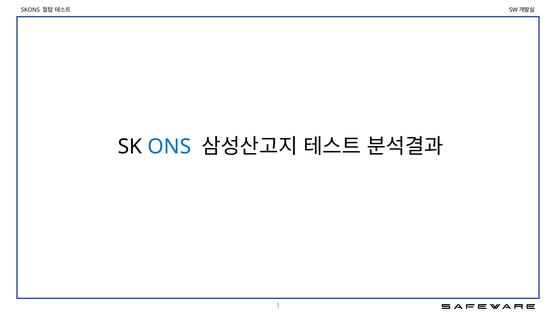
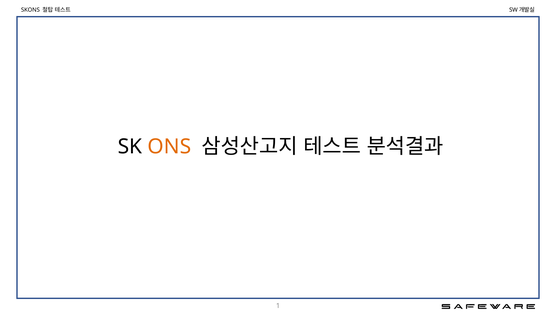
ONS colour: blue -> orange
